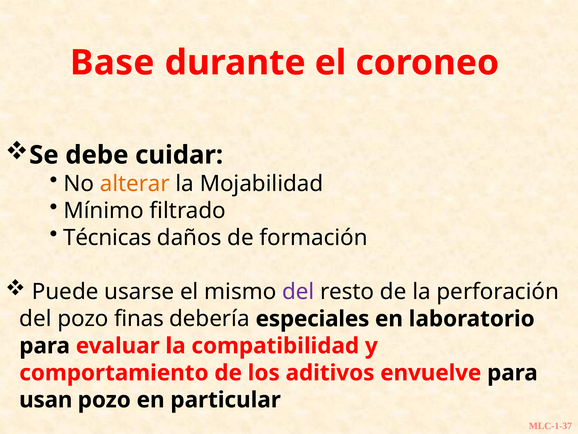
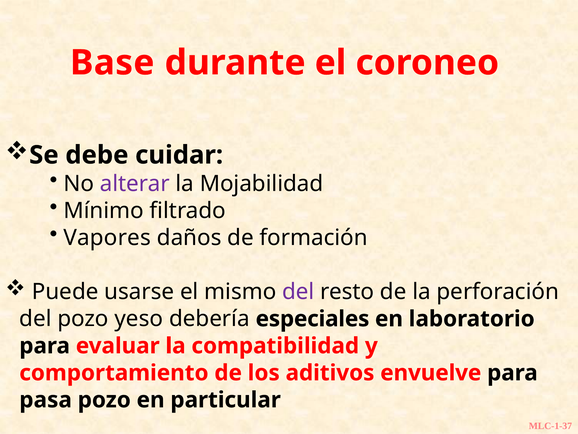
alterar colour: orange -> purple
Técnicas: Técnicas -> Vapores
finas: finas -> yeso
usan: usan -> pasa
